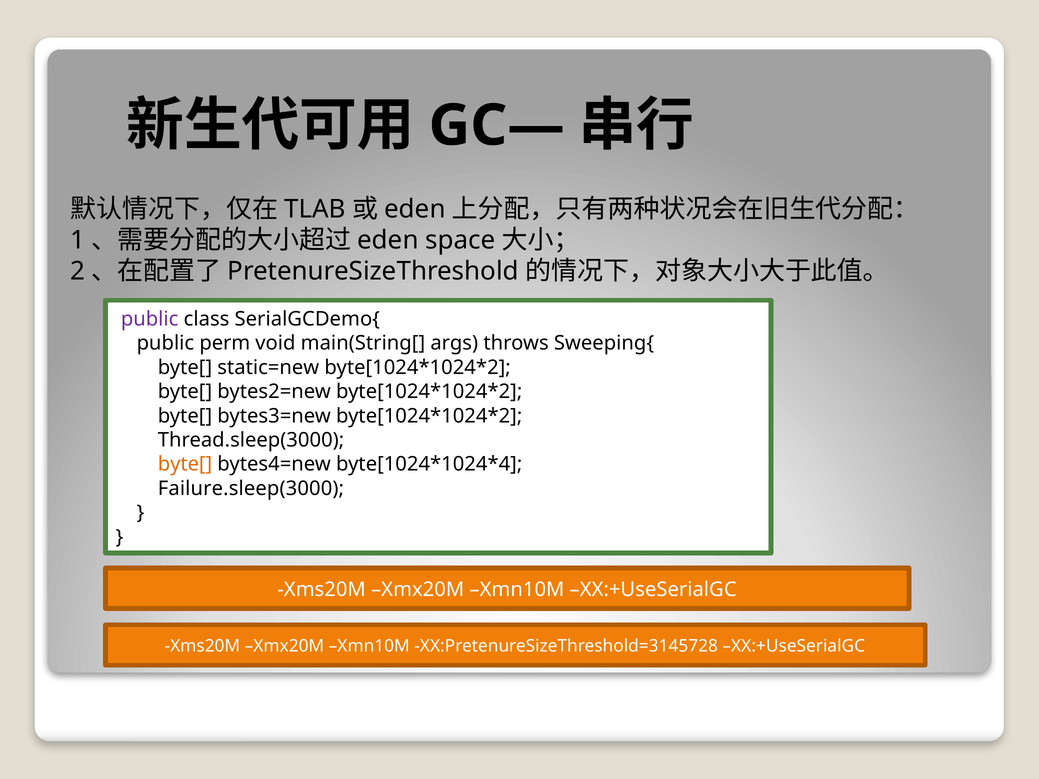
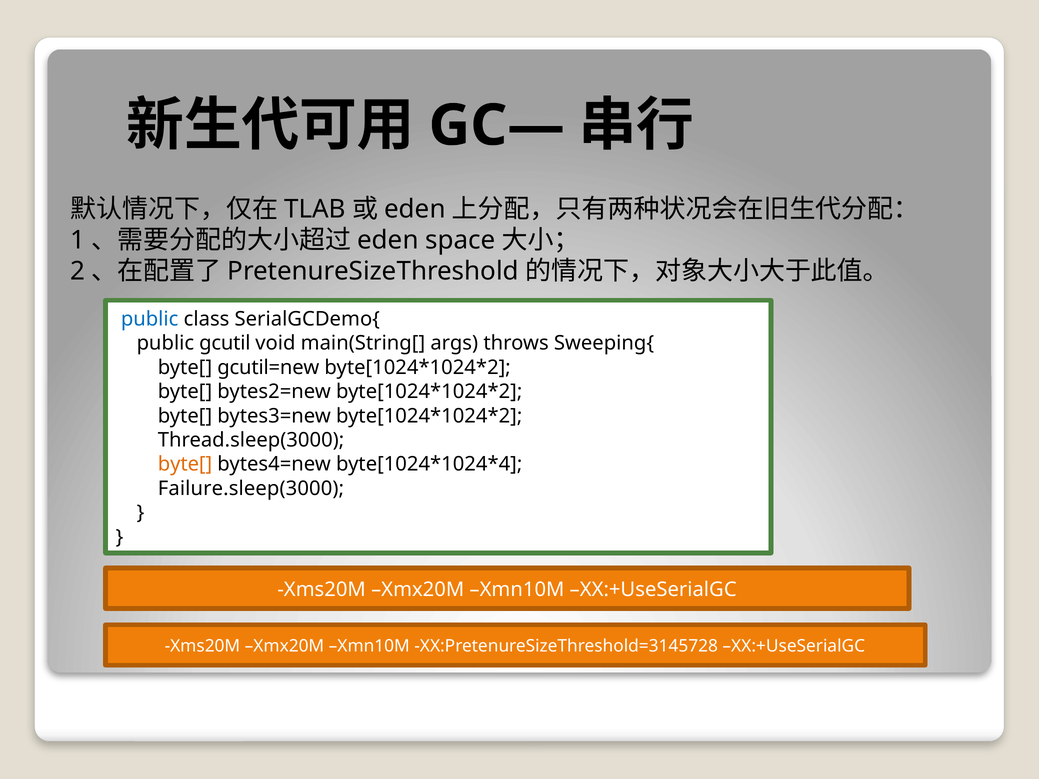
public at (150, 319) colour: purple -> blue
perm: perm -> gcutil
static=new: static=new -> gcutil=new
